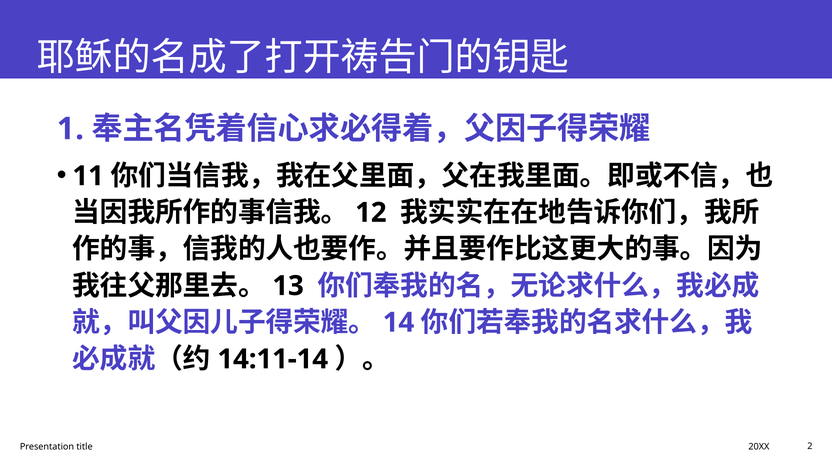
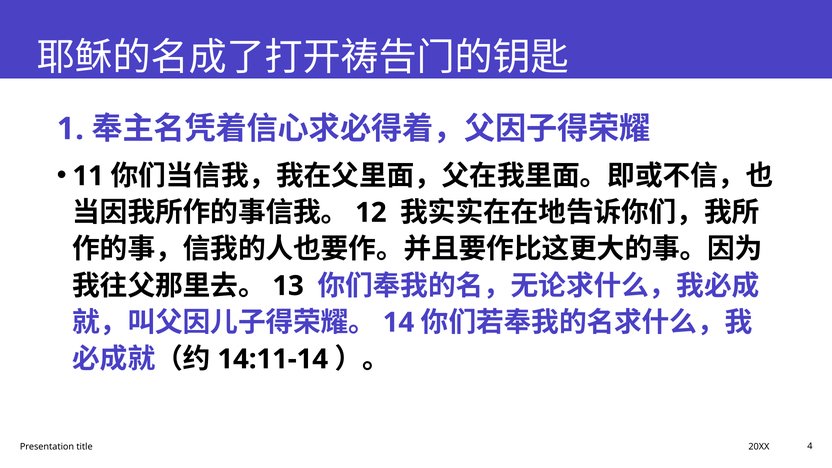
2: 2 -> 4
